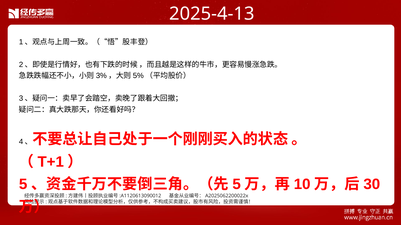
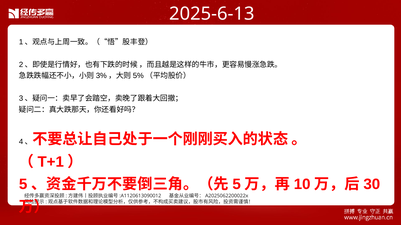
2025-4-13: 2025-4-13 -> 2025-6-13
